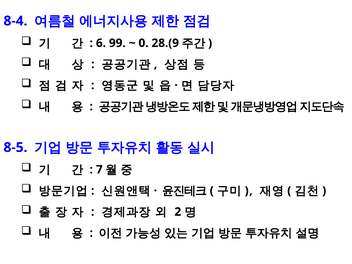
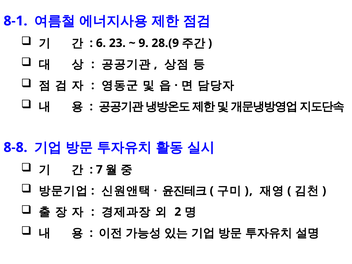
8-4: 8-4 -> 8-1
99: 99 -> 23
0: 0 -> 9
8-5: 8-5 -> 8-8
